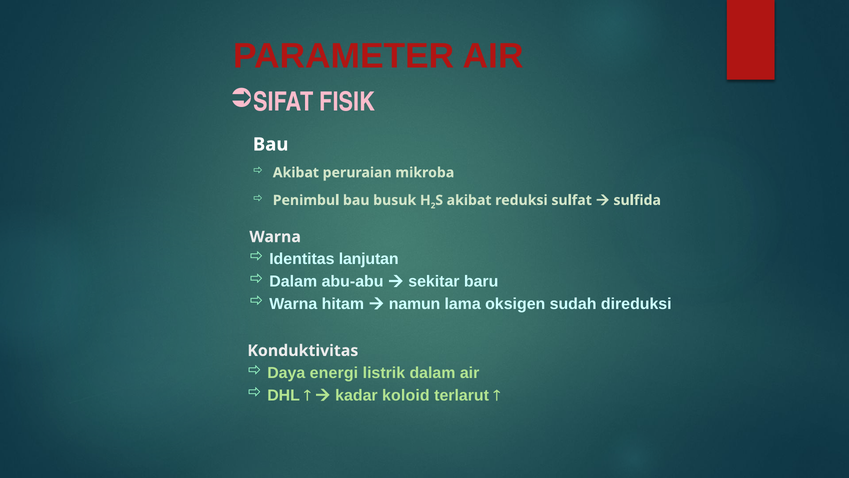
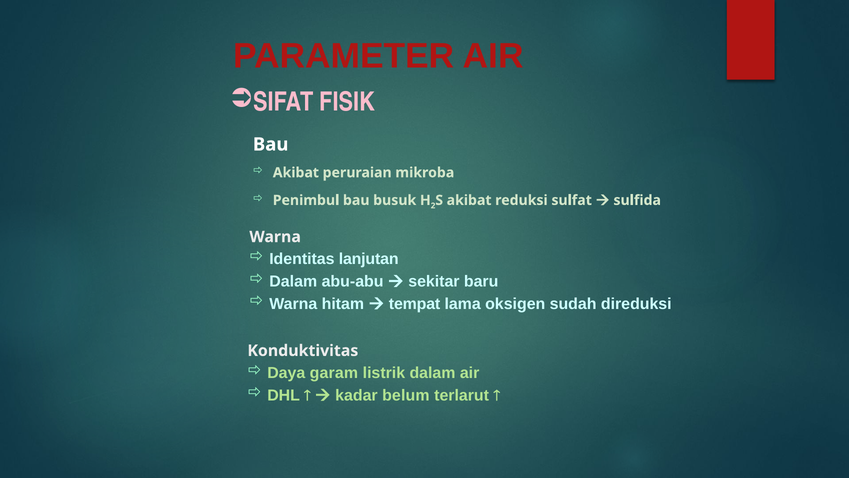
namun: namun -> tempat
energi: energi -> garam
koloid: koloid -> belum
